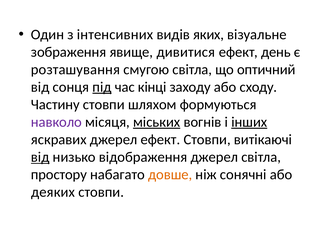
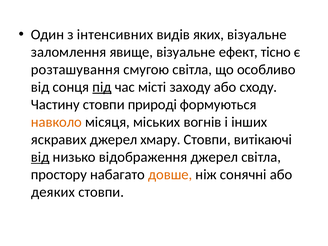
зображення: зображення -> заломлення
явище дивитися: дивитися -> візуальне
день: день -> тісно
оптичний: оптичний -> особливо
кінці: кінці -> місті
шляхом: шляхом -> природі
навколо colour: purple -> orange
міських underline: present -> none
інших underline: present -> none
джерел ефект: ефект -> хмару
